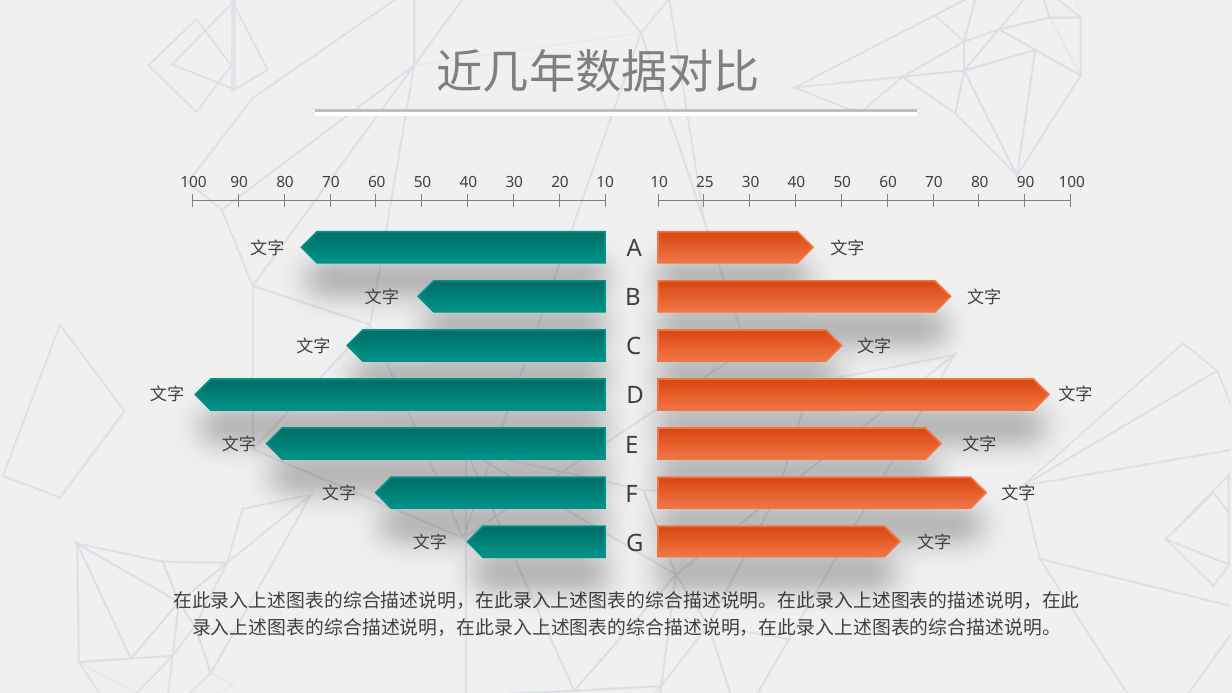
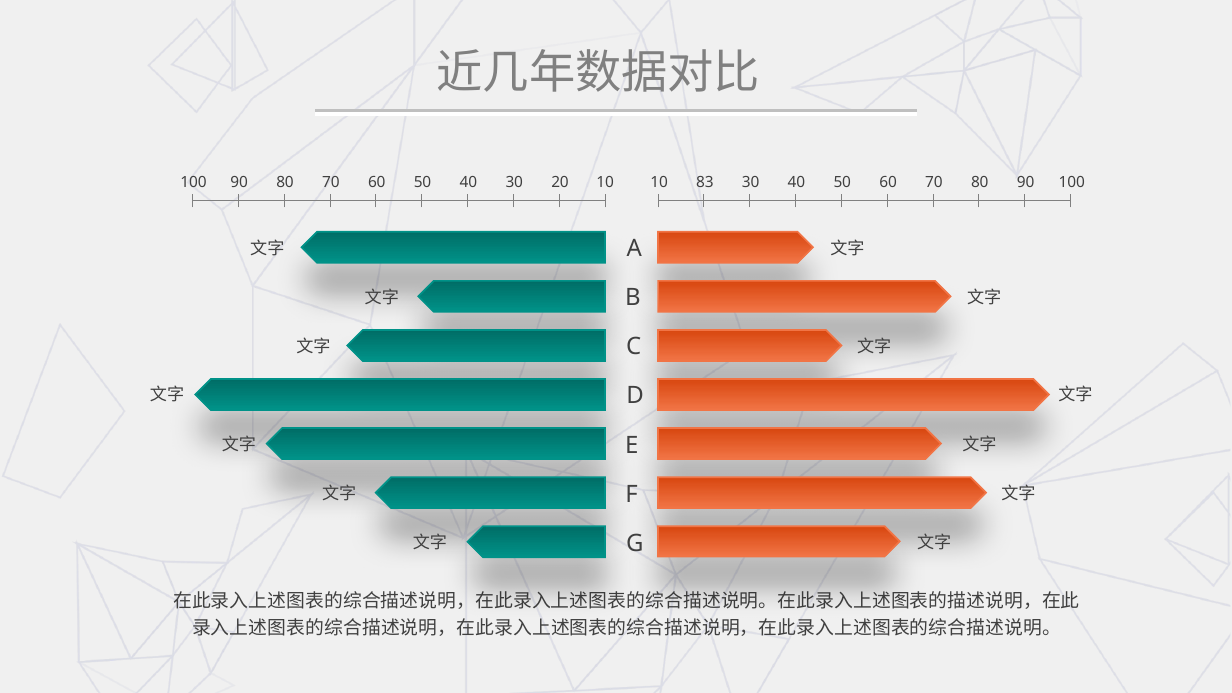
25: 25 -> 83
